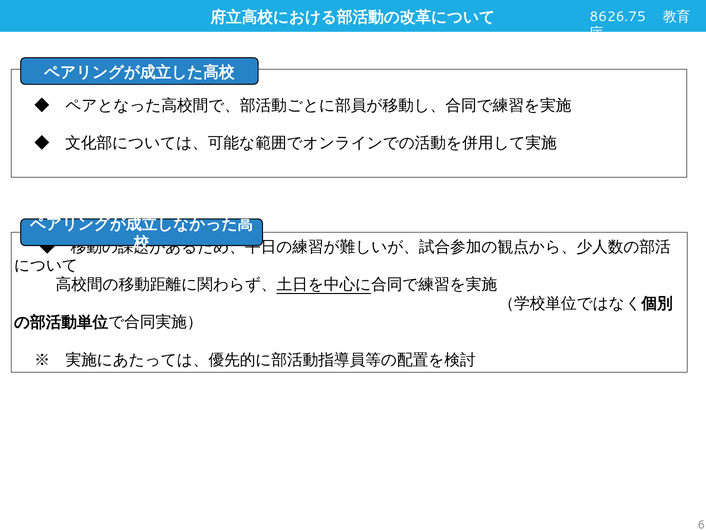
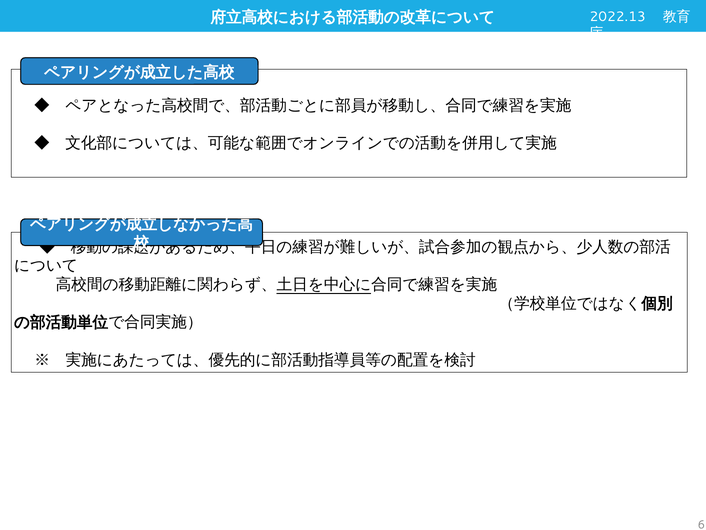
8626.75: 8626.75 -> 2022.13
